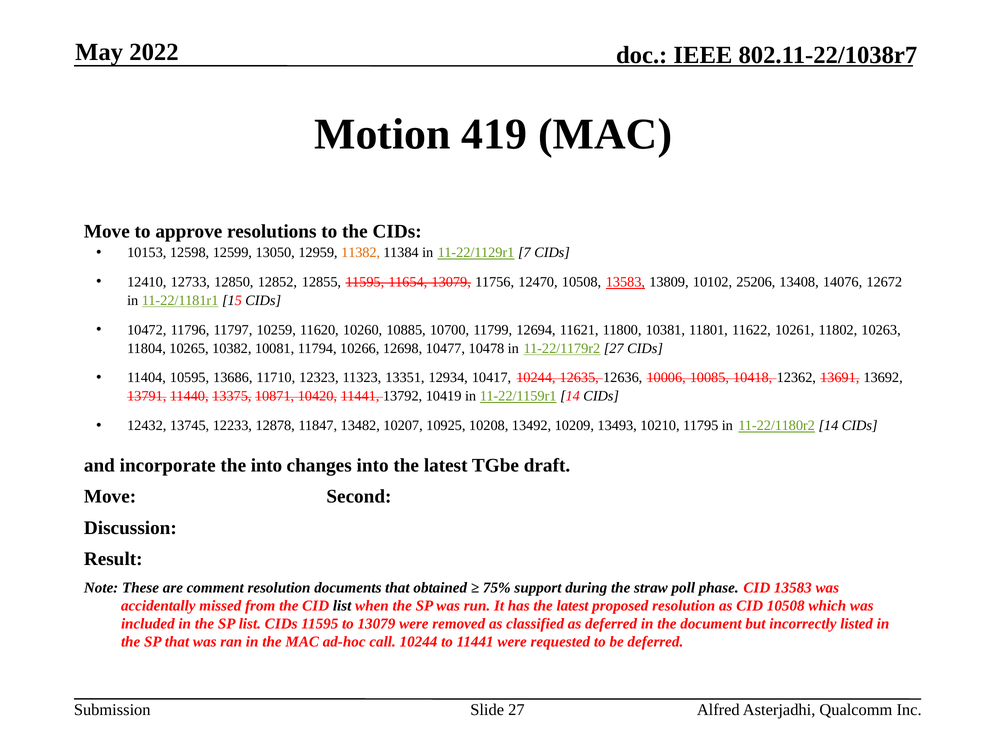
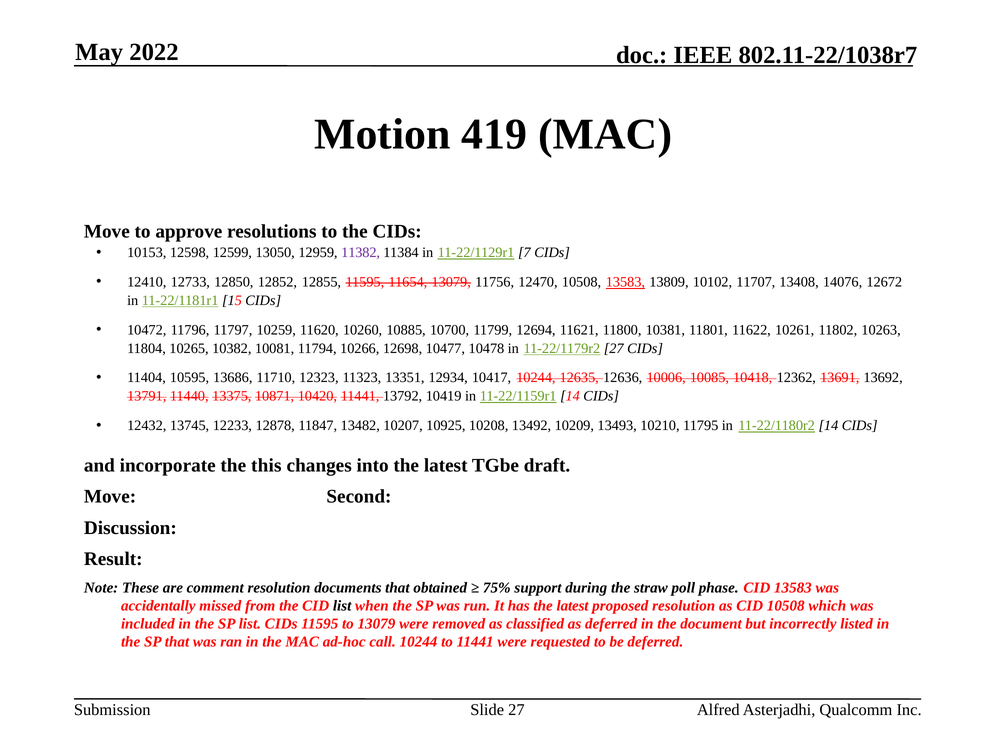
11382 colour: orange -> purple
25206: 25206 -> 11707
the into: into -> this
